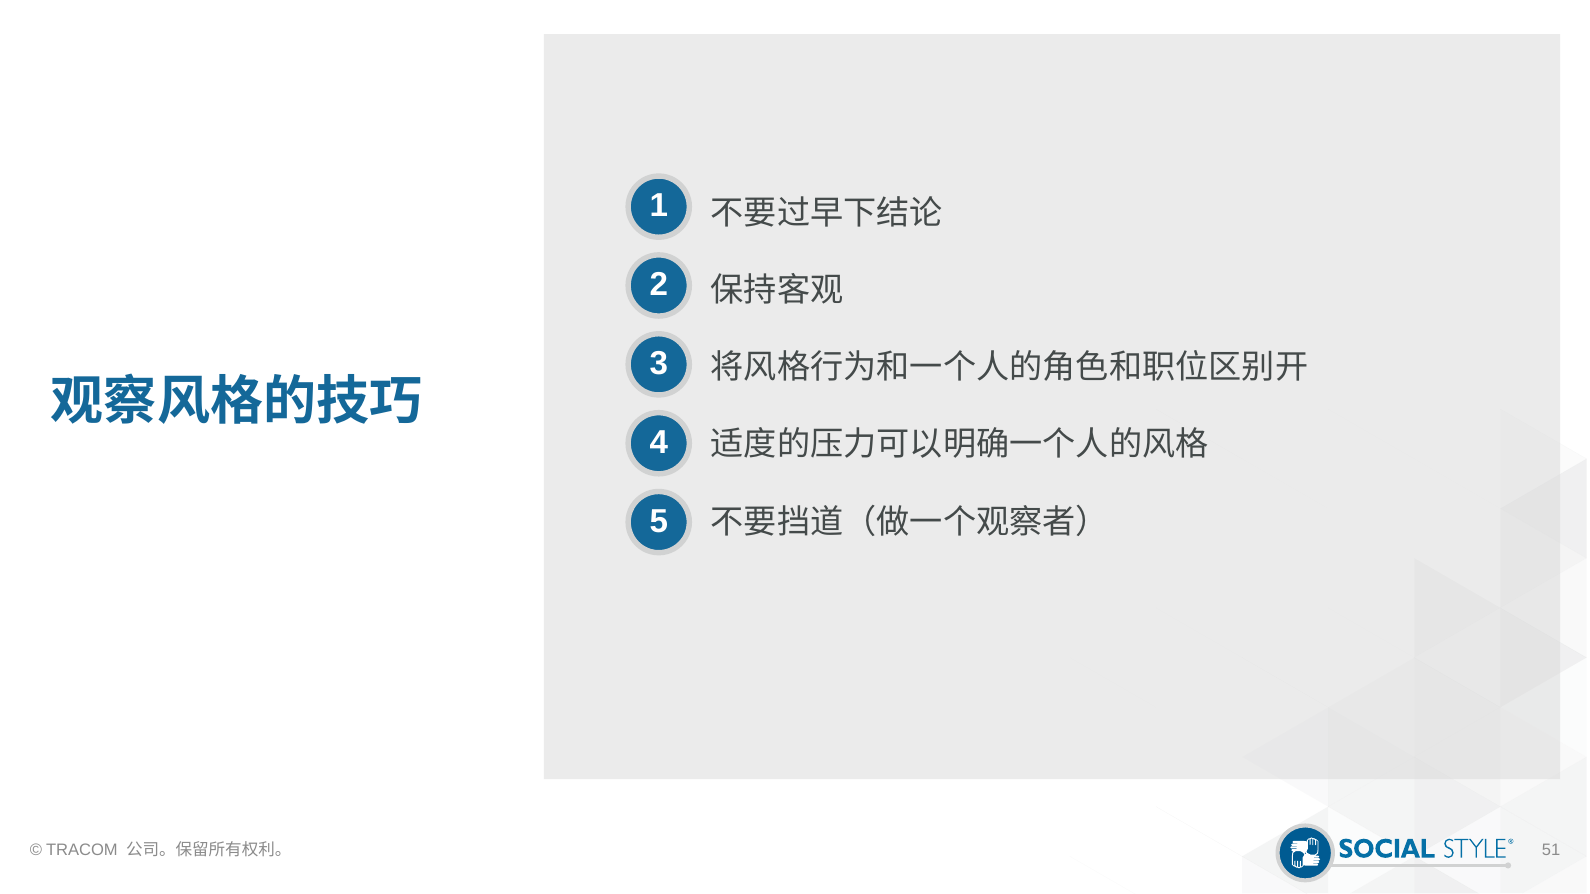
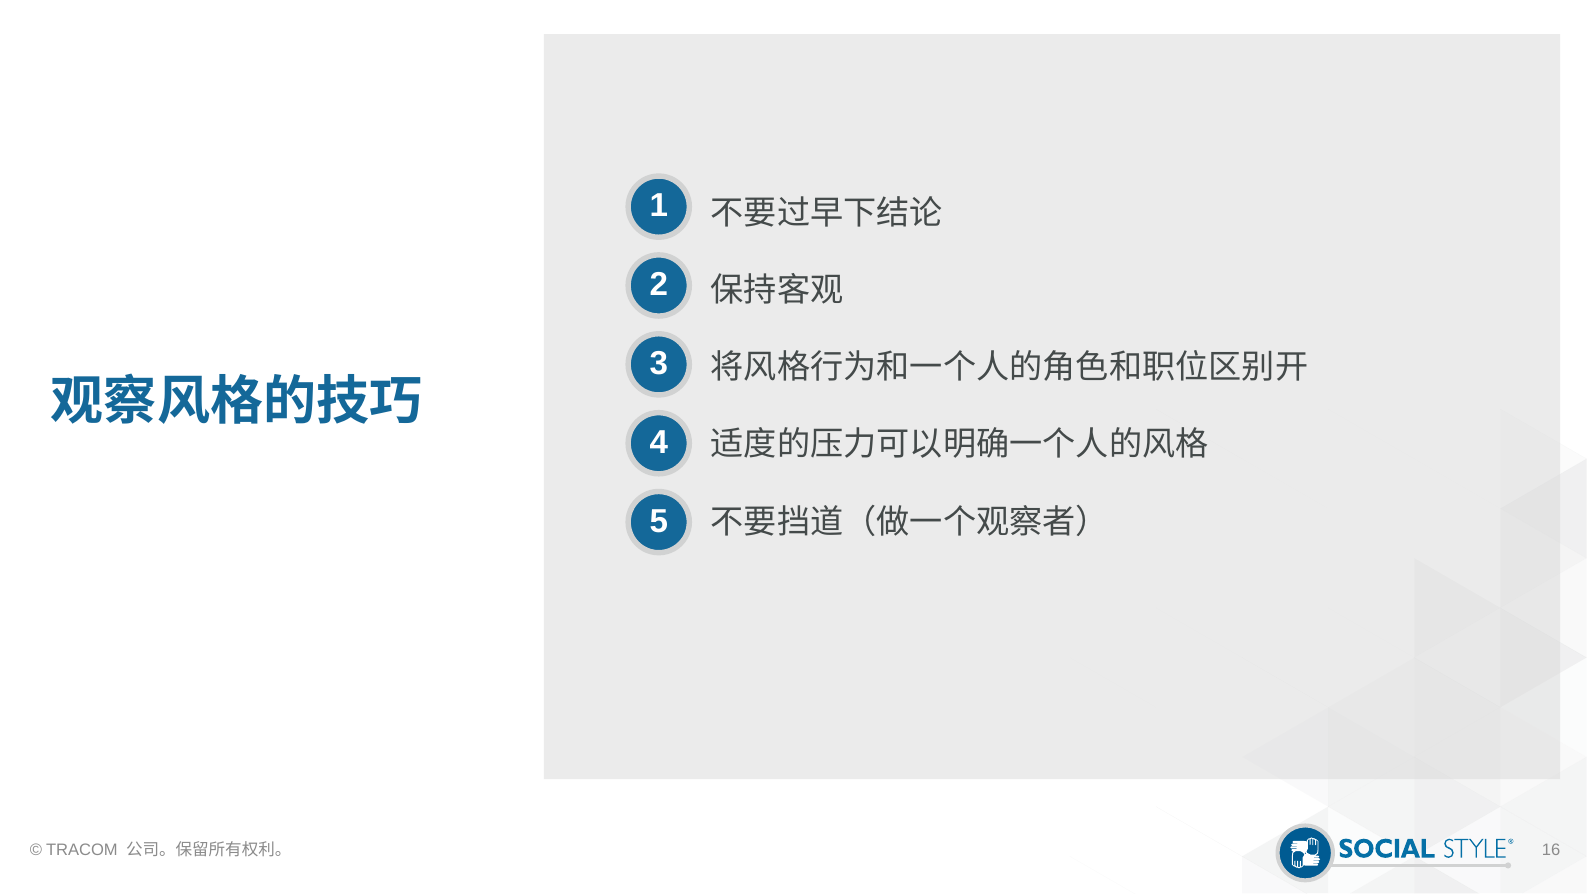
51: 51 -> 16
